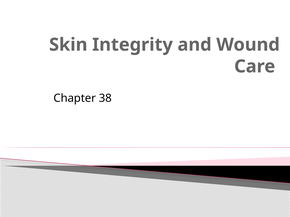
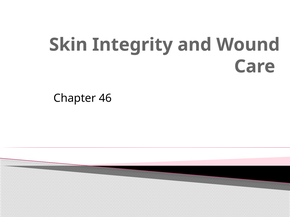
38: 38 -> 46
